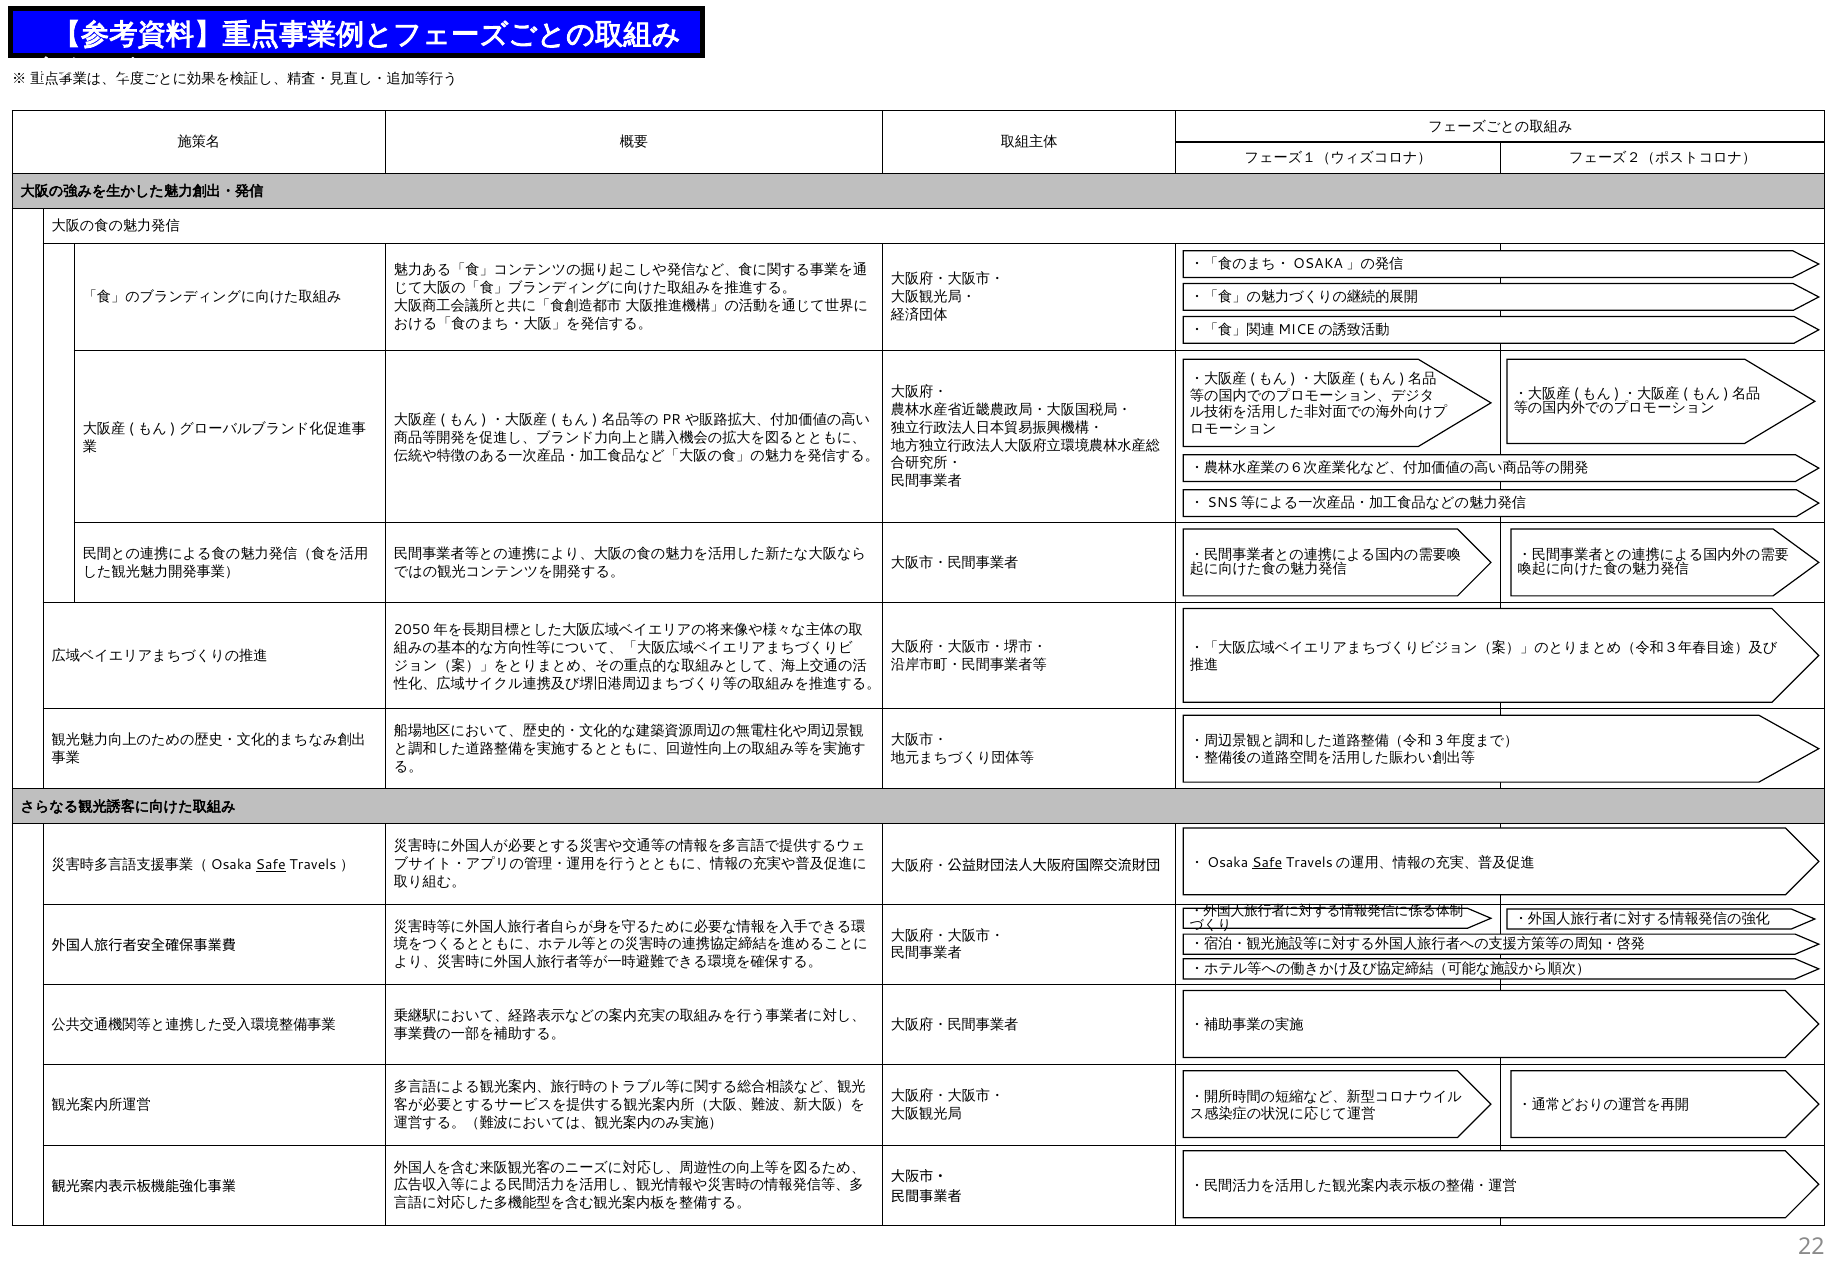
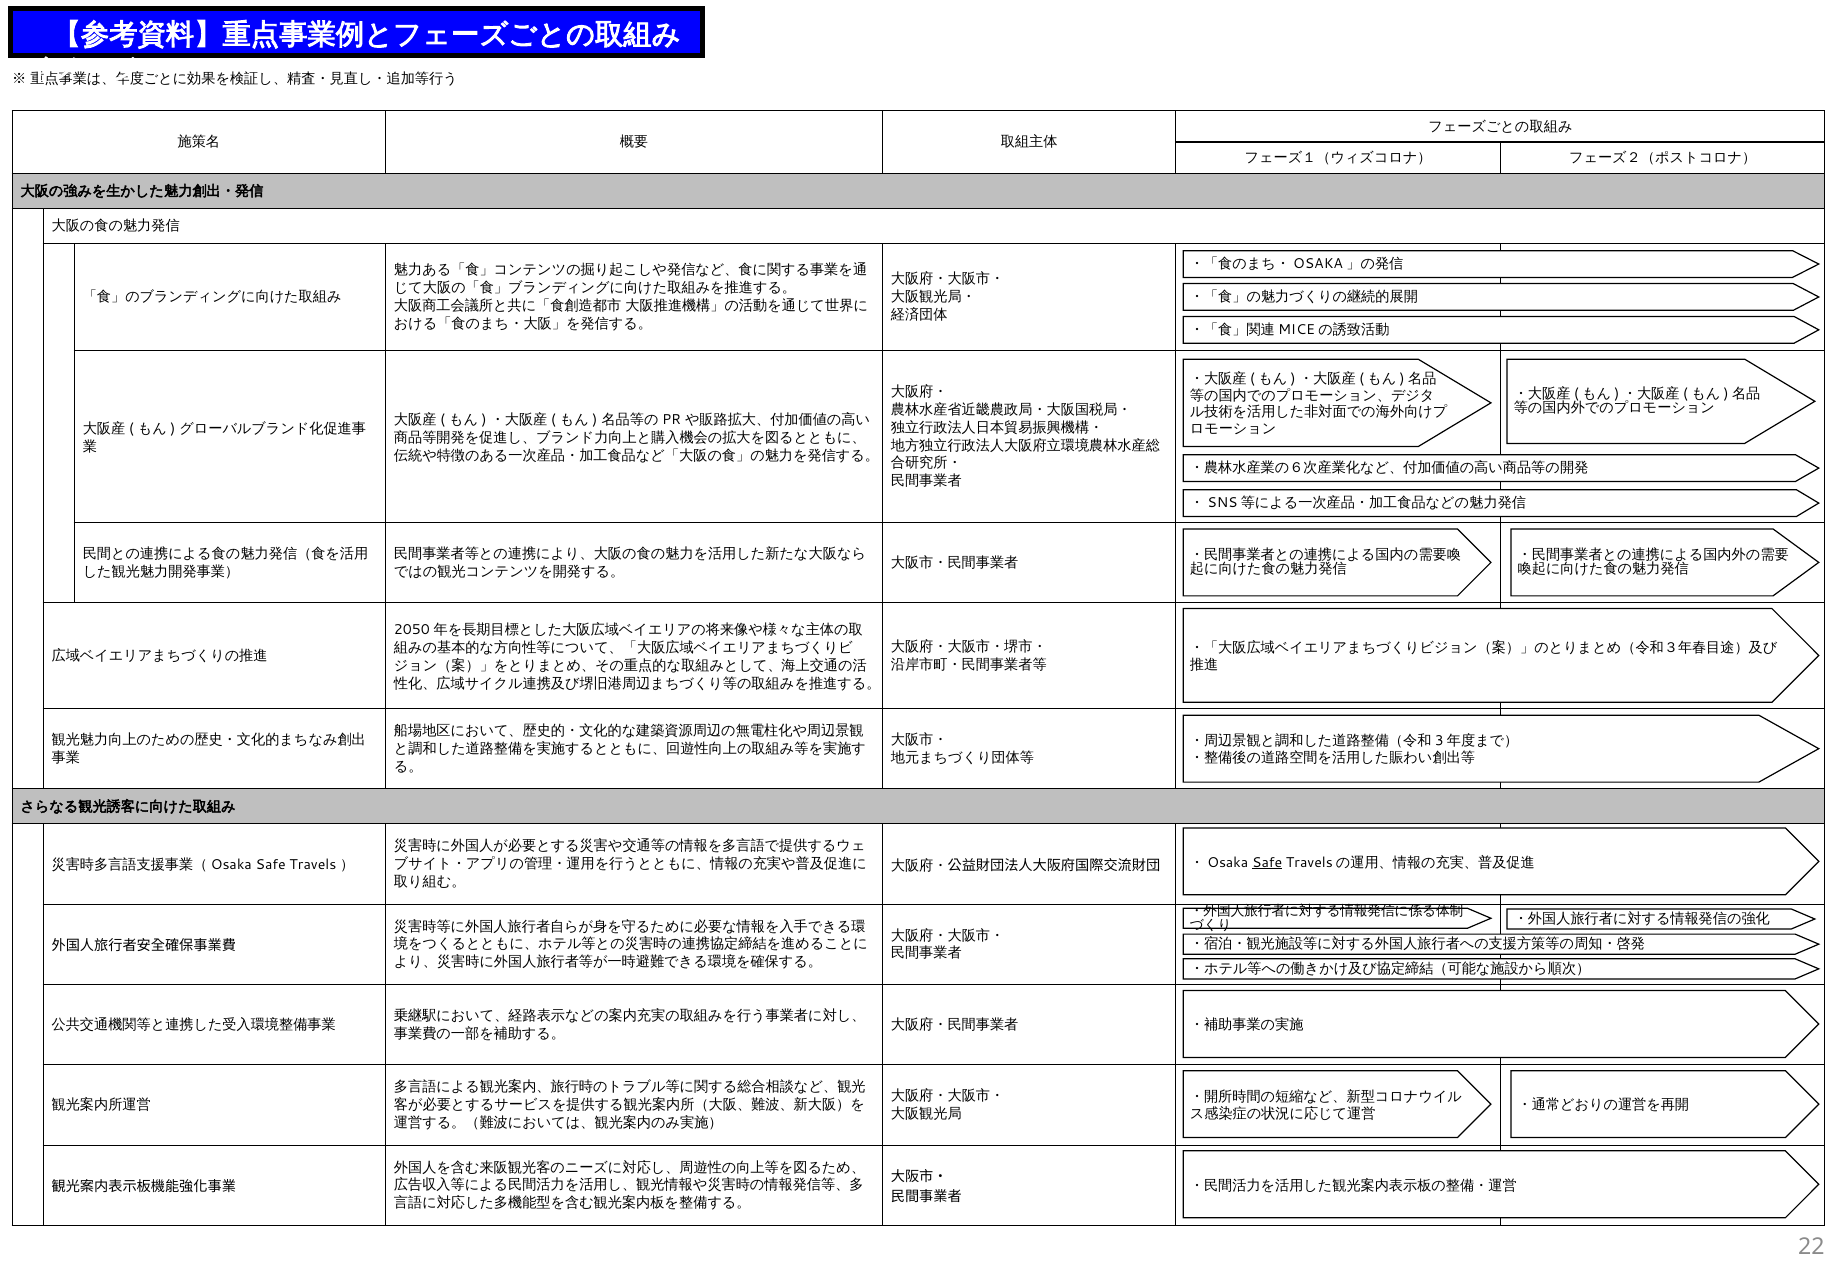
Safe at (271, 865) underline: present -> none
